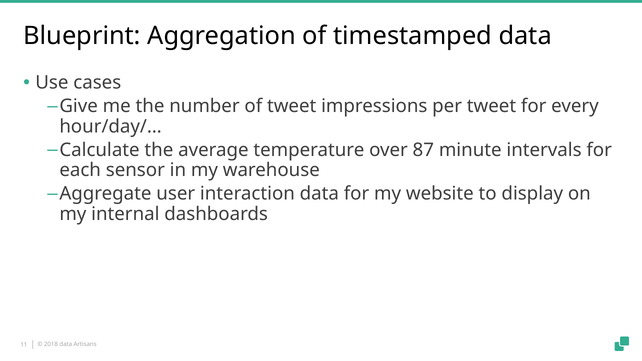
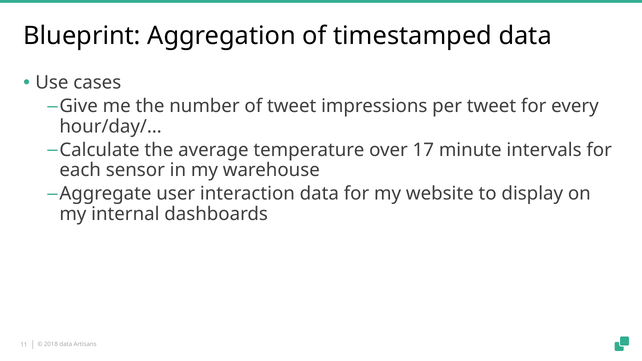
87: 87 -> 17
